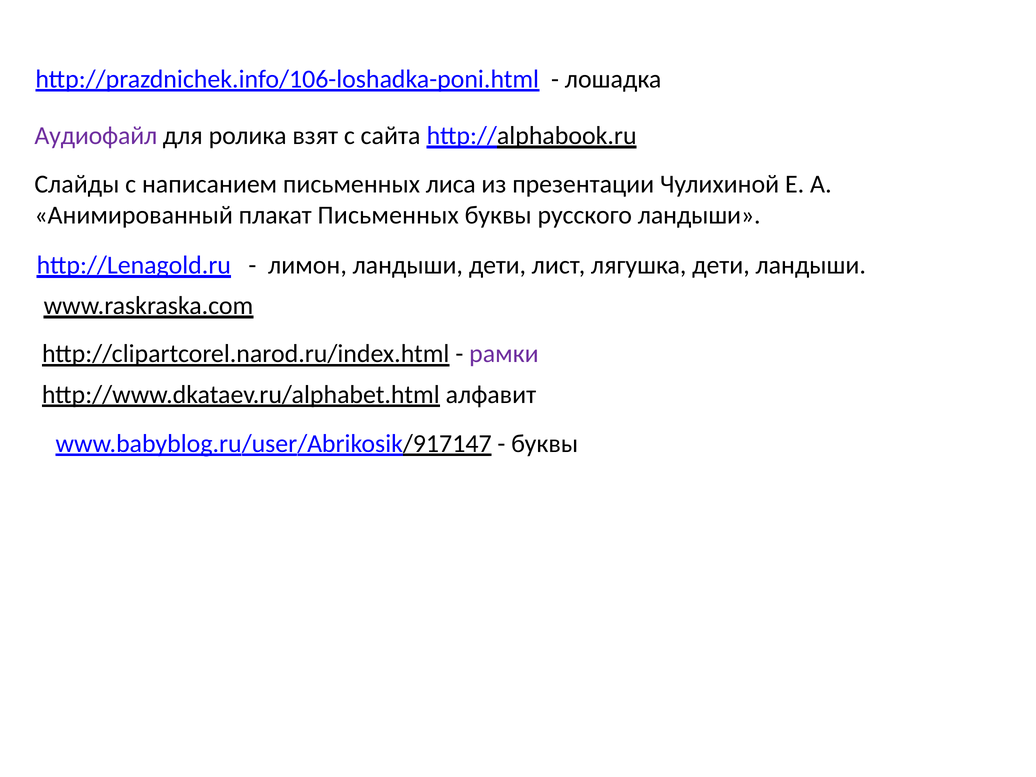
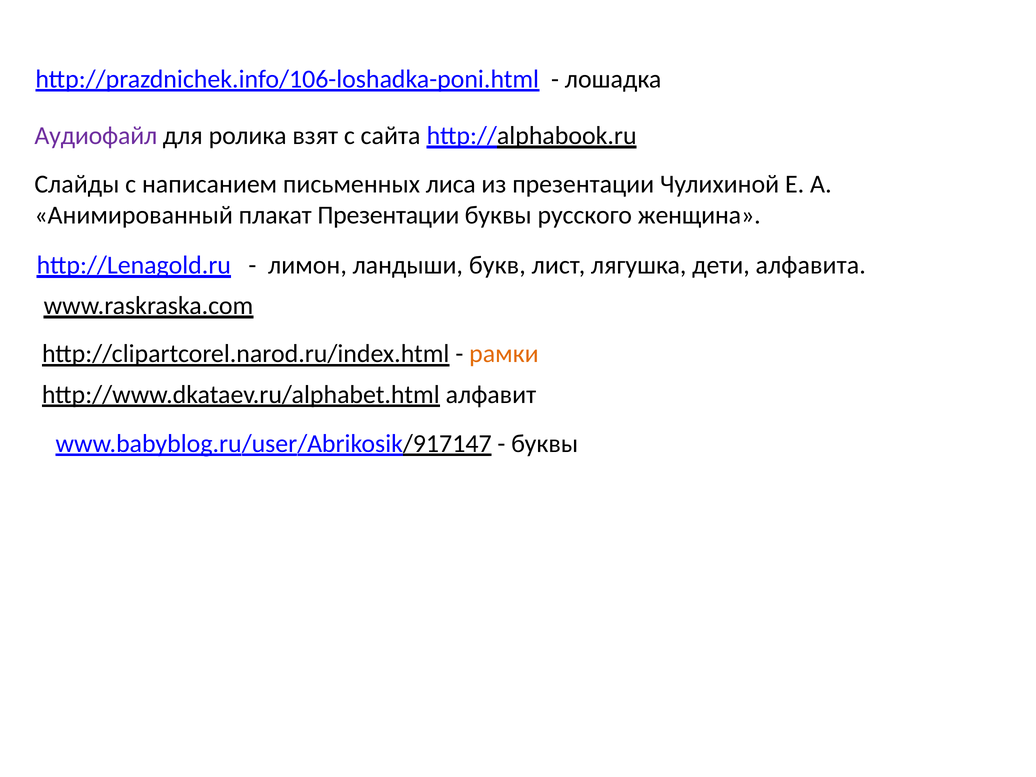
плакат Письменных: Письменных -> Презентации
русского ландыши: ландыши -> женщина
ландыши дети: дети -> букв
дети ландыши: ландыши -> алфавита
рамки colour: purple -> orange
